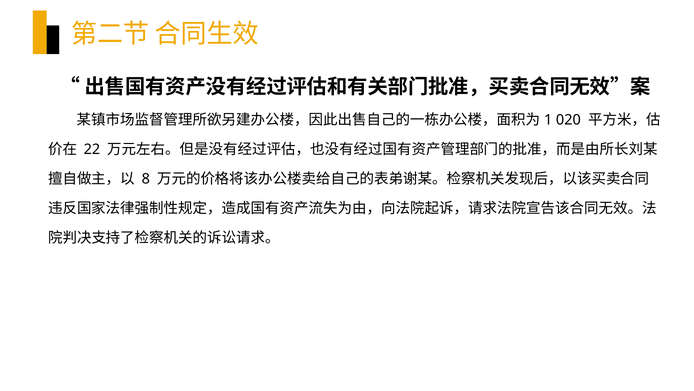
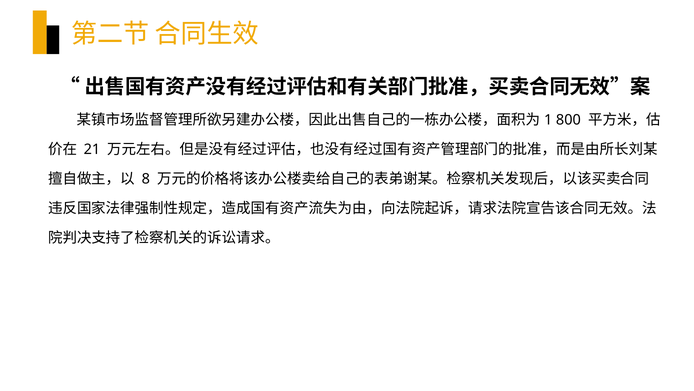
020: 020 -> 800
22: 22 -> 21
